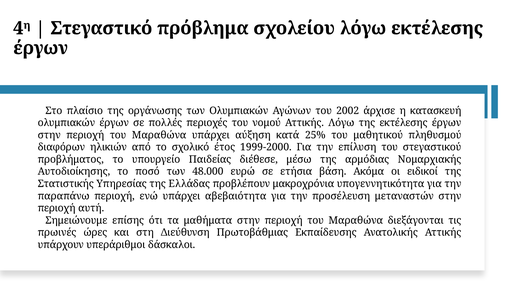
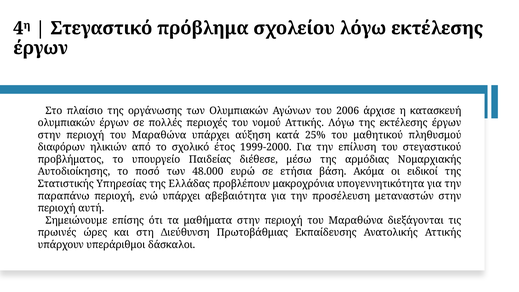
2002: 2002 -> 2006
